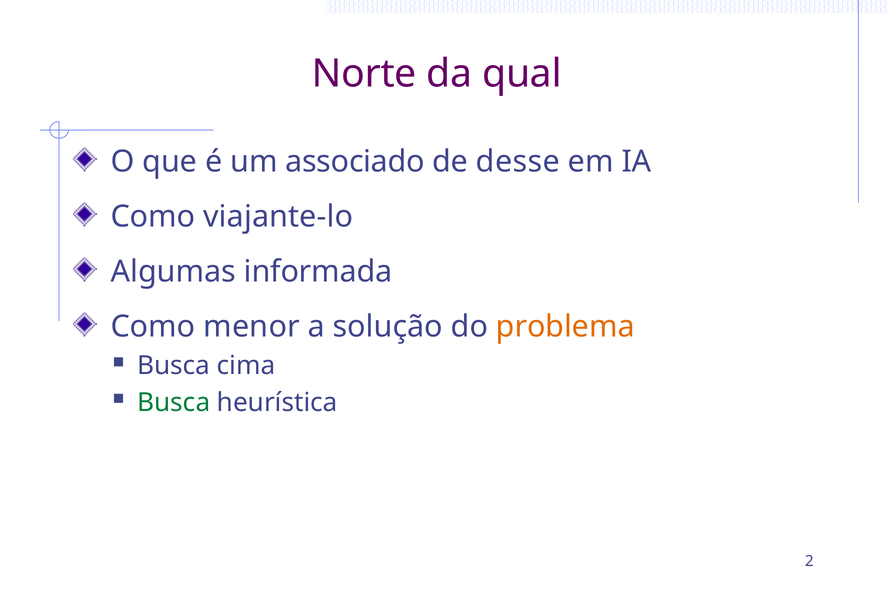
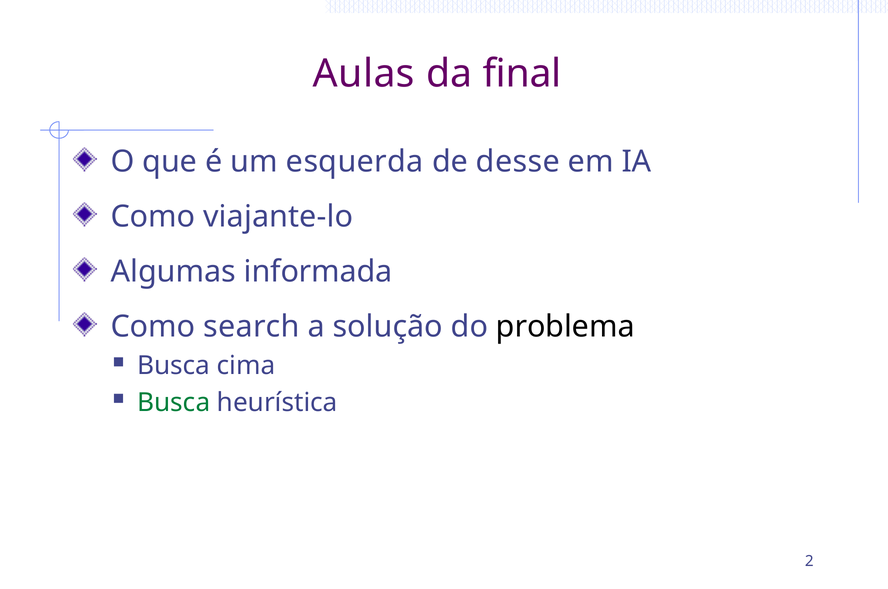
Norte: Norte -> Aulas
qual: qual -> final
associado: associado -> esquerda
menor: menor -> search
problema colour: orange -> black
